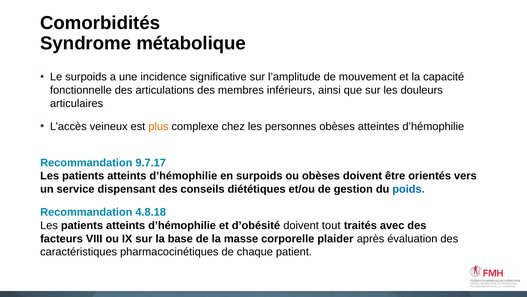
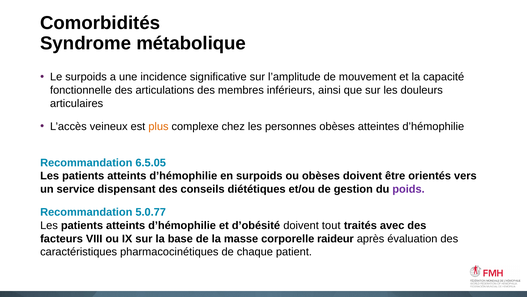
9.7.17: 9.7.17 -> 6.5.05
poids colour: blue -> purple
4.8.18: 4.8.18 -> 5.0.77
plaider: plaider -> raideur
